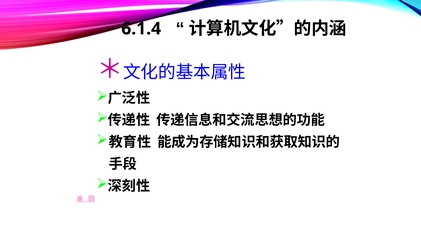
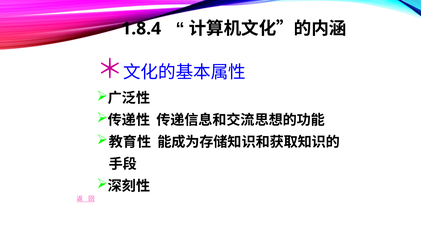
6.1.4: 6.1.4 -> 1.8.4
